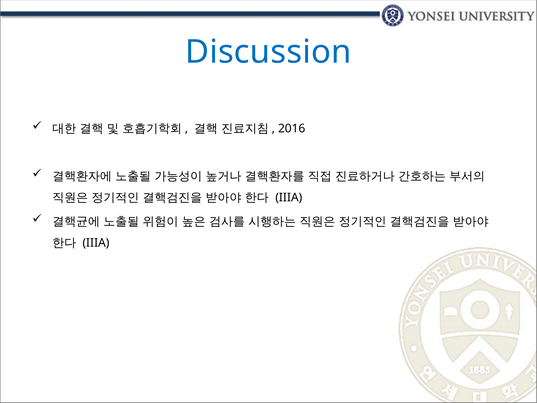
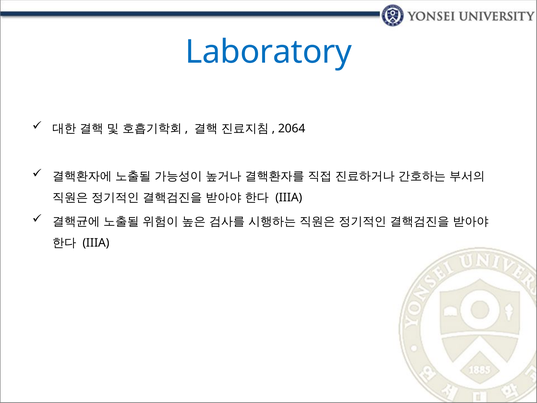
Discussion: Discussion -> Laboratory
2016: 2016 -> 2064
